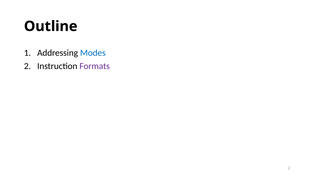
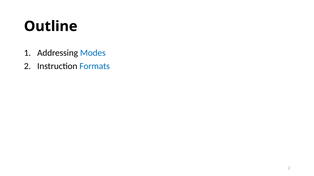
Formats colour: purple -> blue
